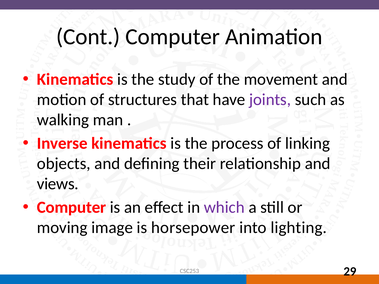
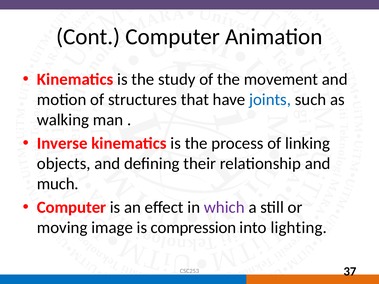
joints colour: purple -> blue
views: views -> much
horsepower: horsepower -> compression
29: 29 -> 37
